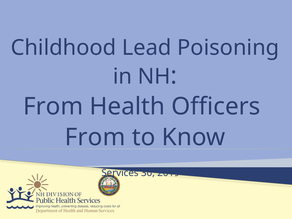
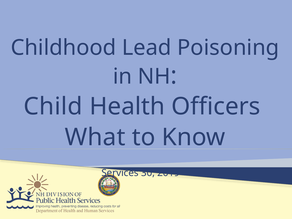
From at (53, 106): From -> Child
From at (95, 137): From -> What
